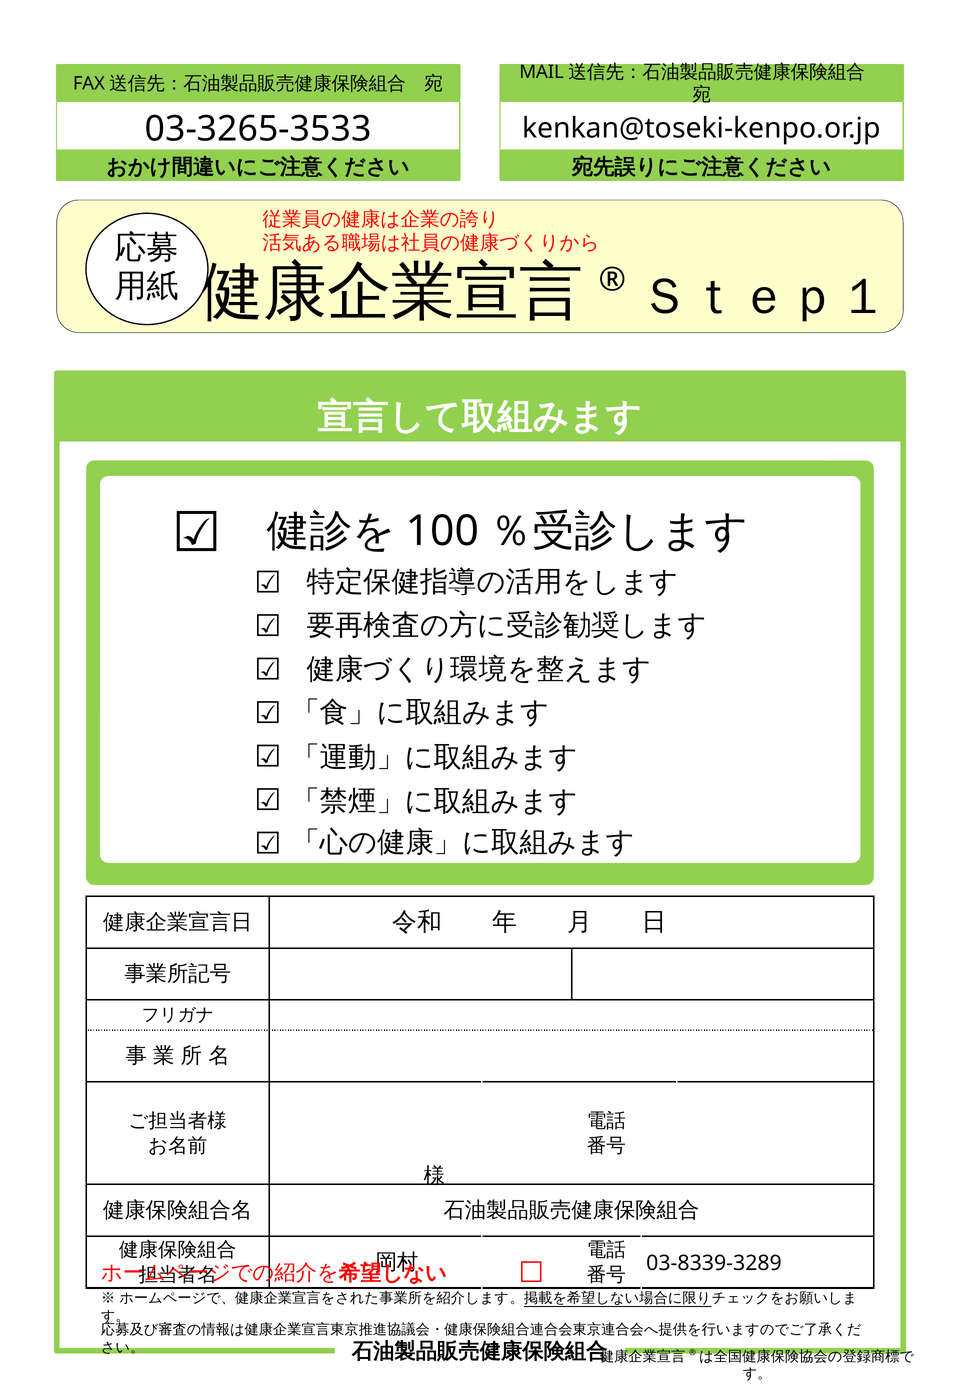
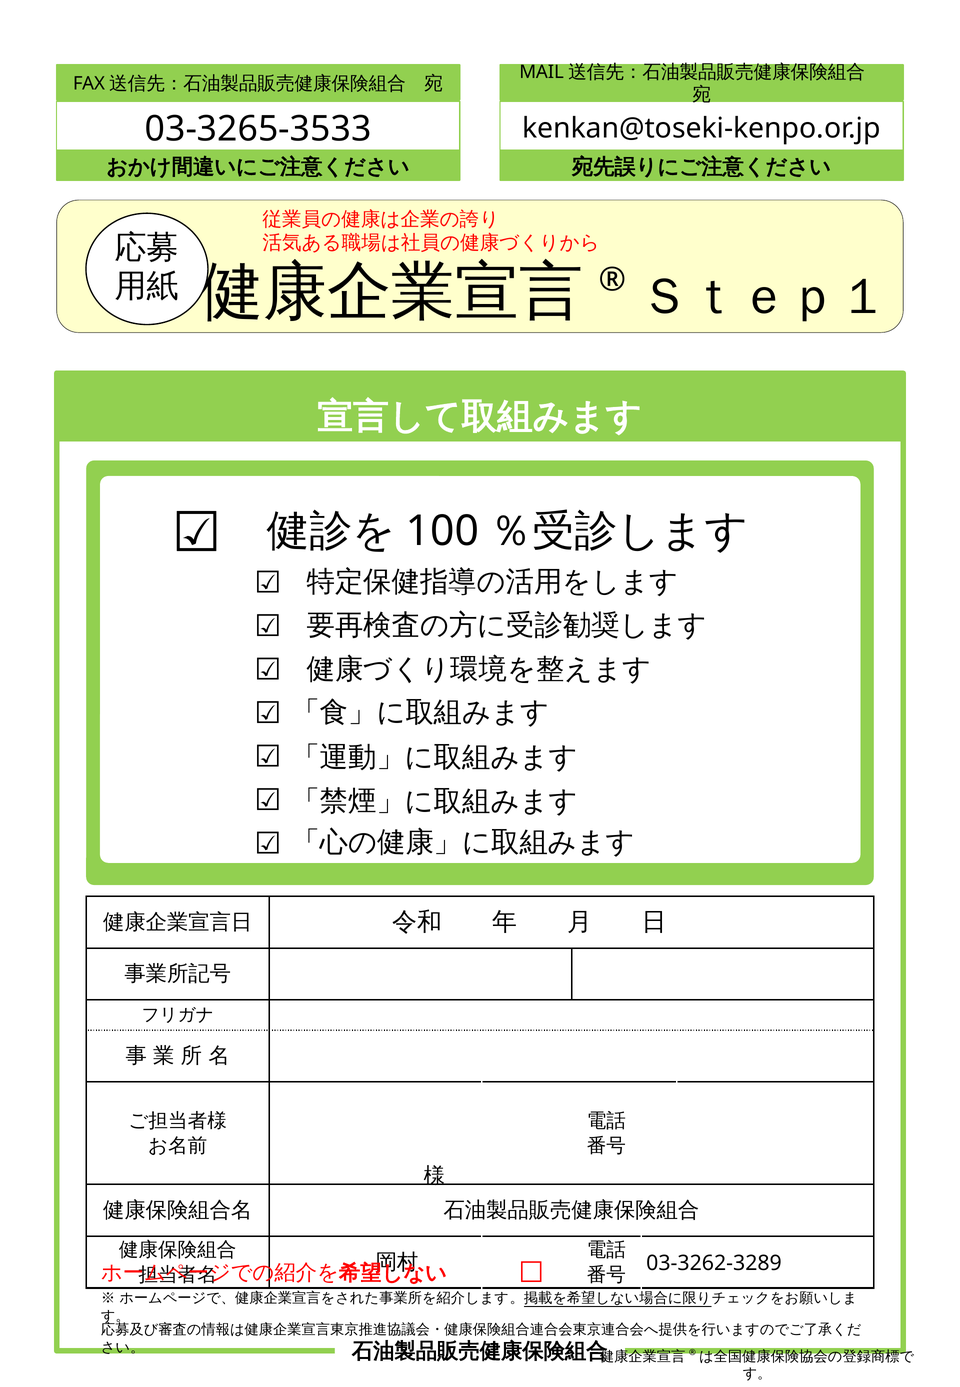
03-8339-3289: 03-8339-3289 -> 03-3262-3289
